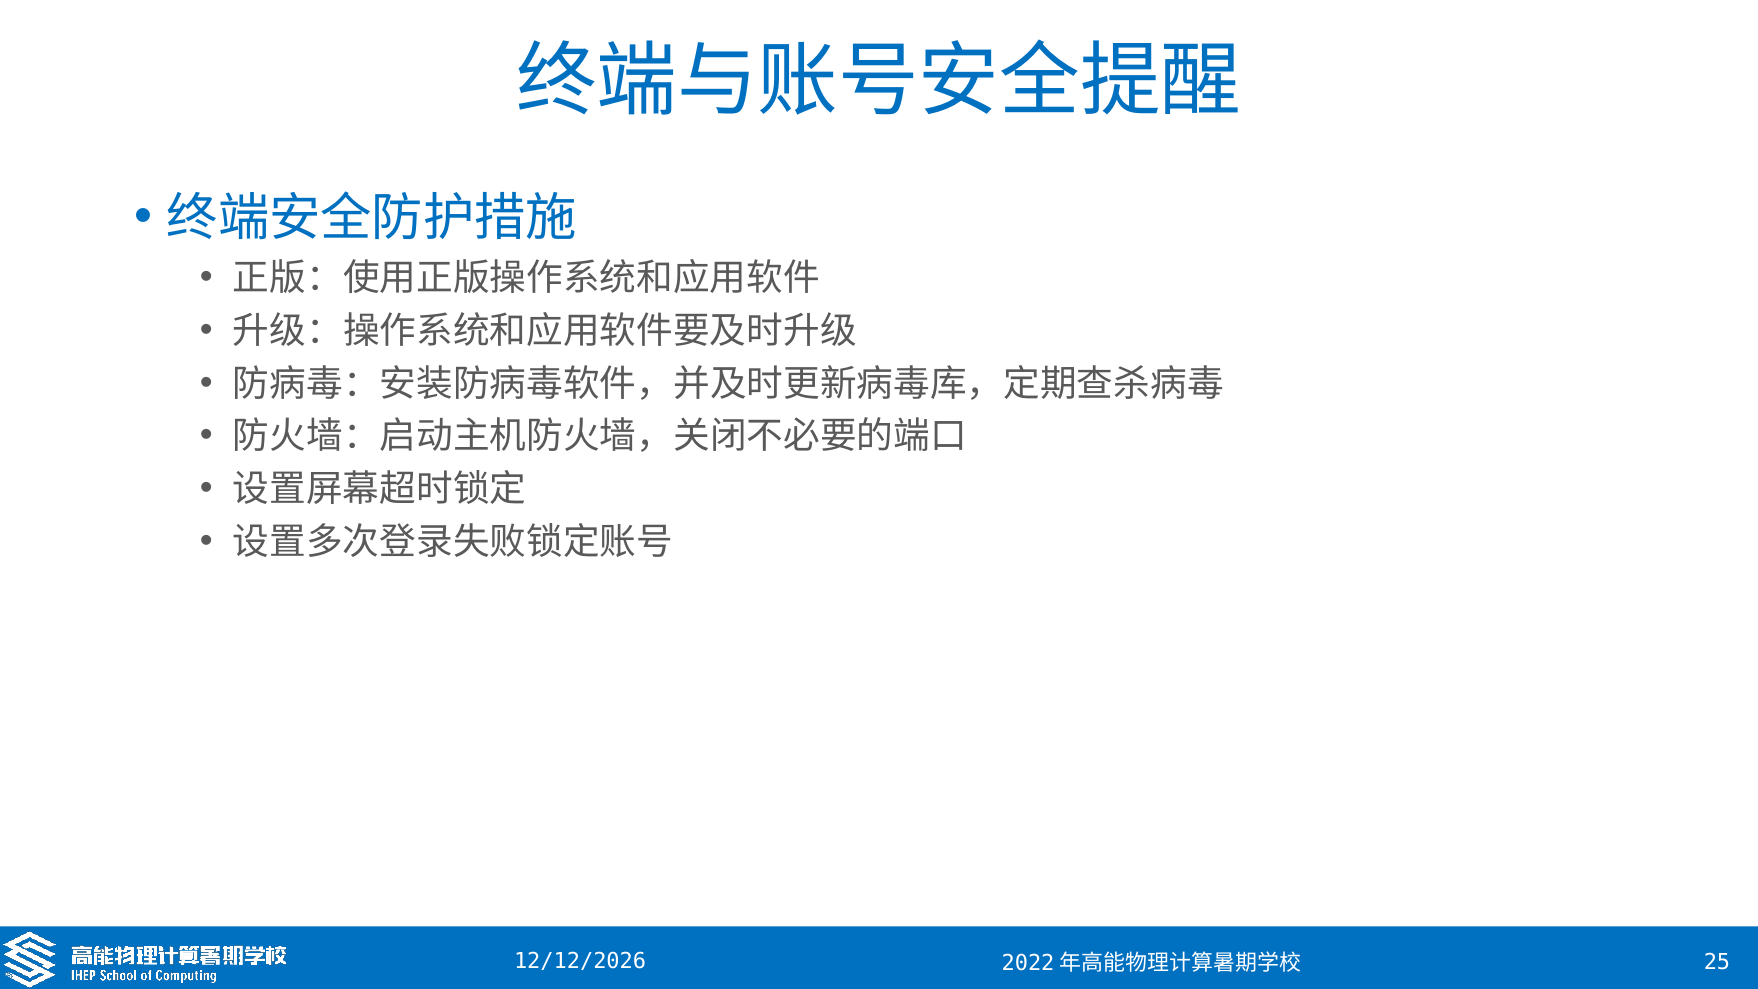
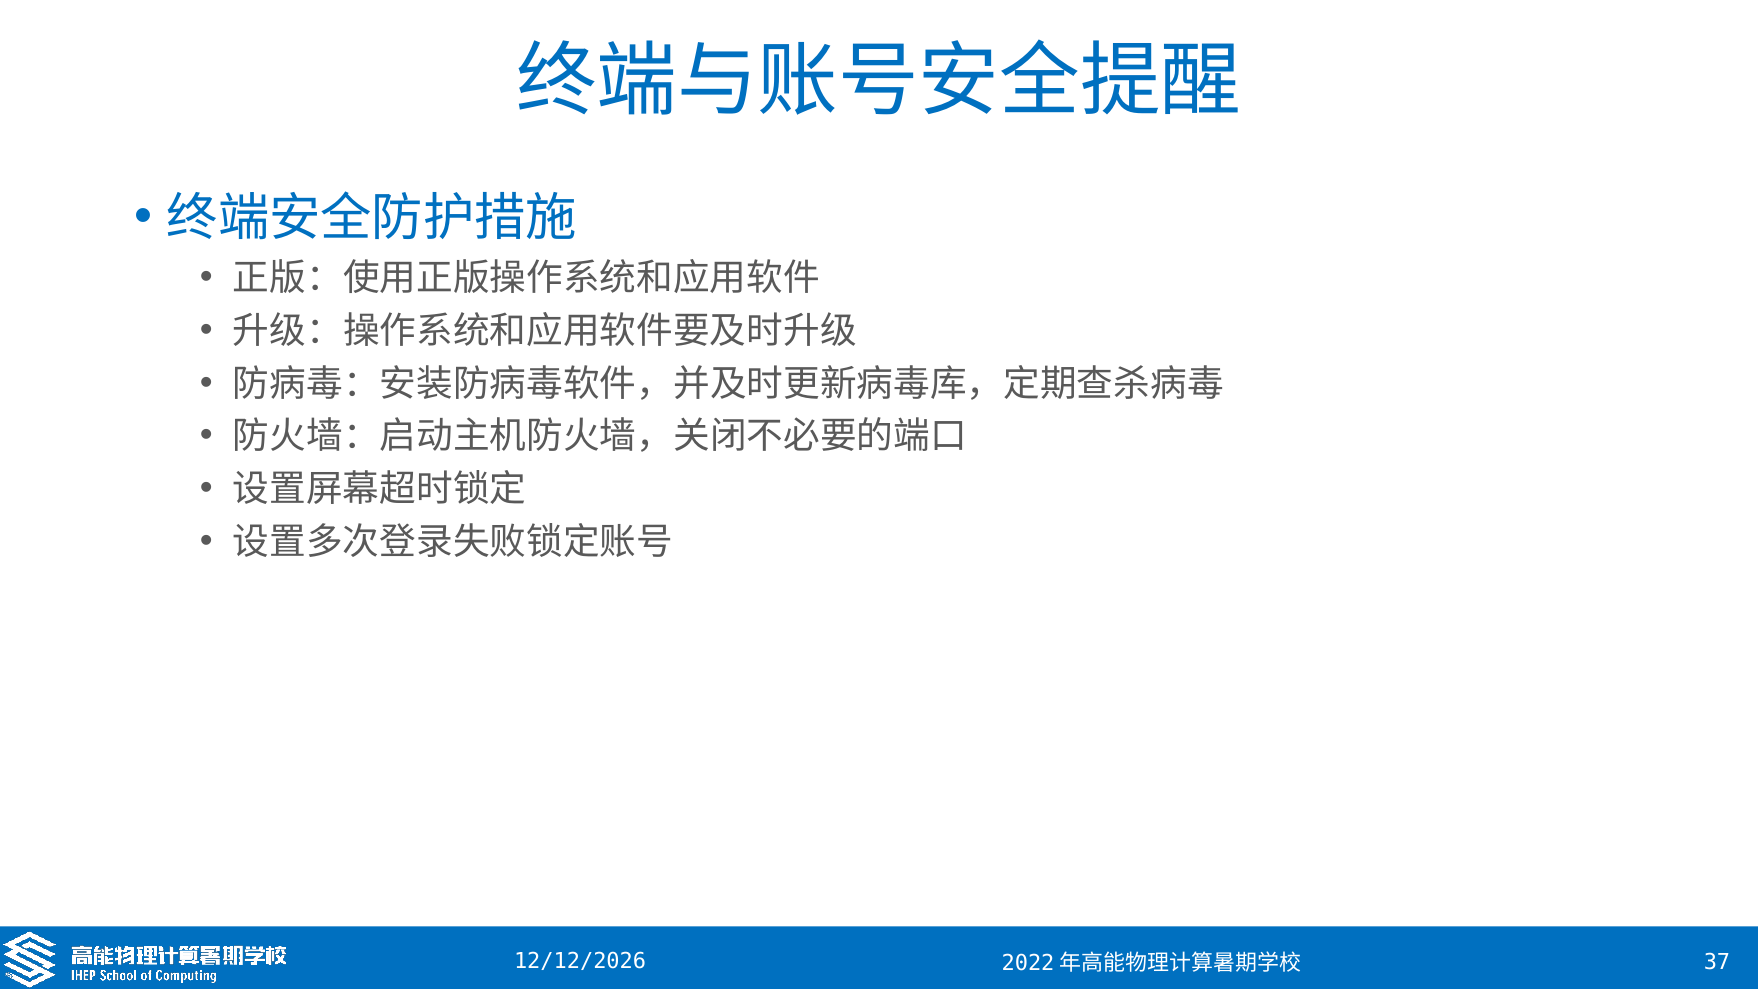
25: 25 -> 37
